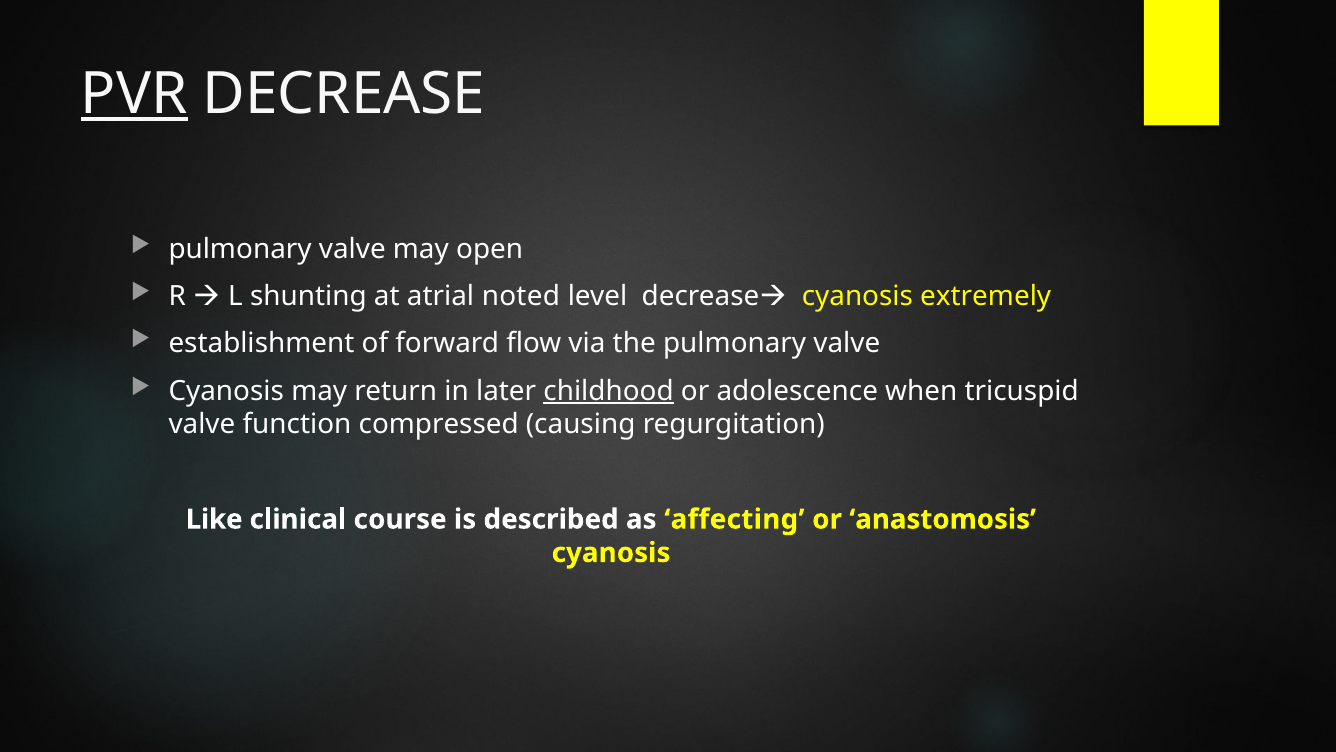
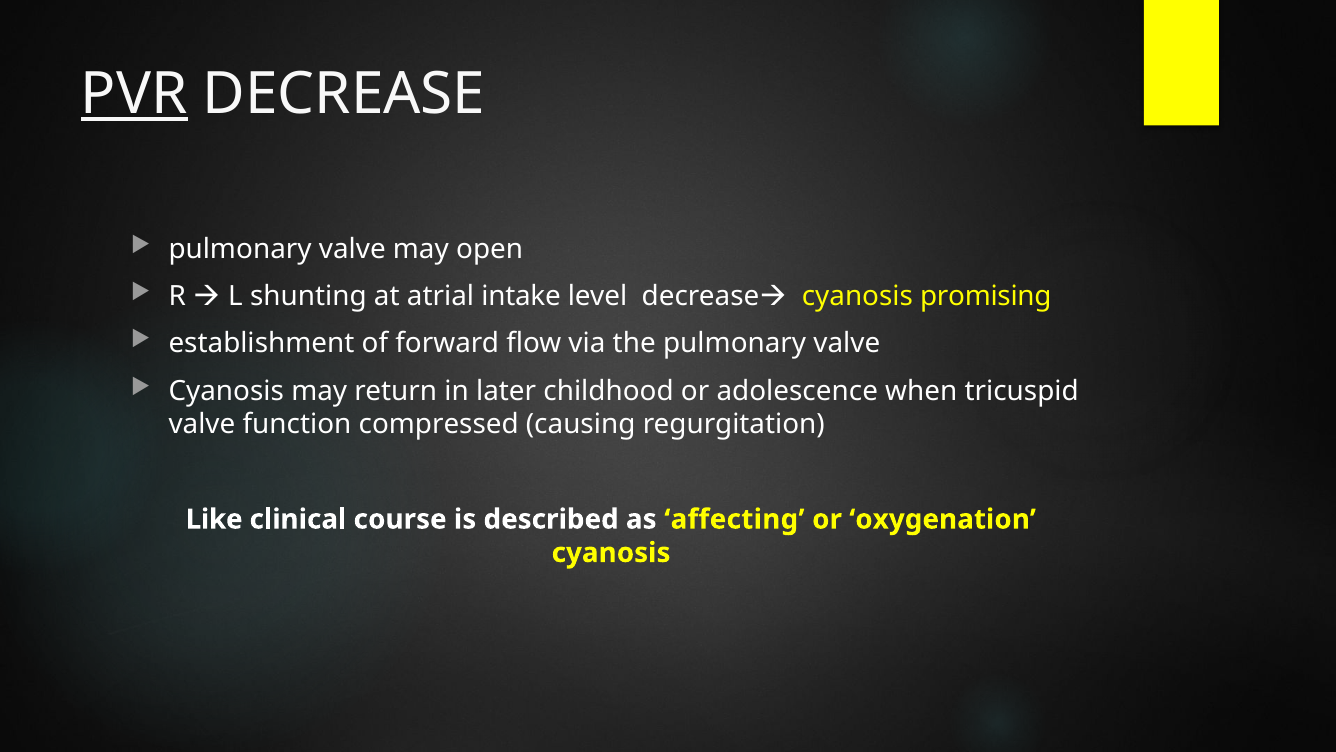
noted: noted -> intake
extremely: extremely -> promising
childhood underline: present -> none
anastomosis: anastomosis -> oxygenation
